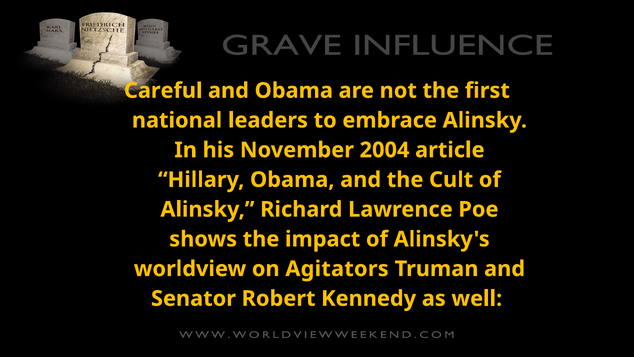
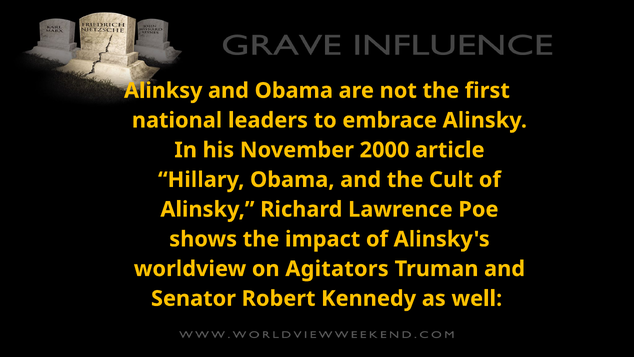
Careful: Careful -> Alinksy
2004: 2004 -> 2000
